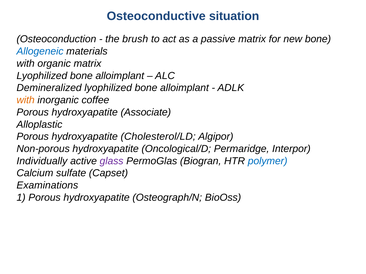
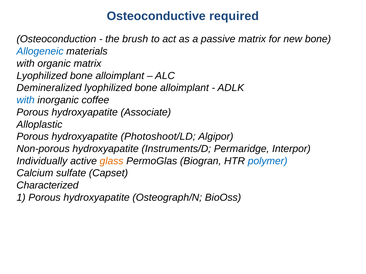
situation: situation -> required
with at (26, 100) colour: orange -> blue
Cholesterol/LD: Cholesterol/LD -> Photoshoot/LD
Oncological/D: Oncological/D -> Instruments/D
glass colour: purple -> orange
Examinations: Examinations -> Characterized
